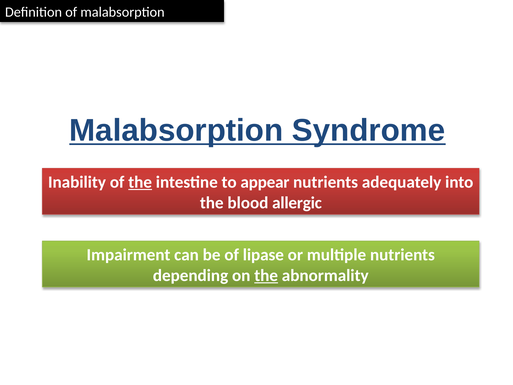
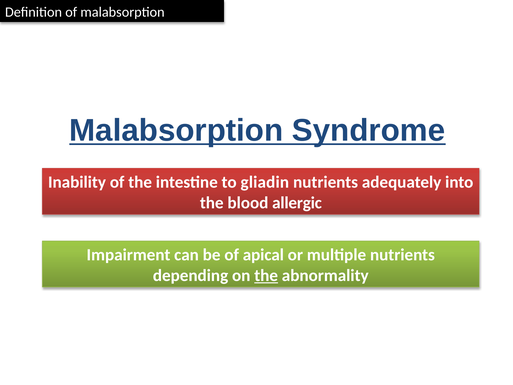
the at (140, 182) underline: present -> none
appear: appear -> gliadin
lipase: lipase -> apical
